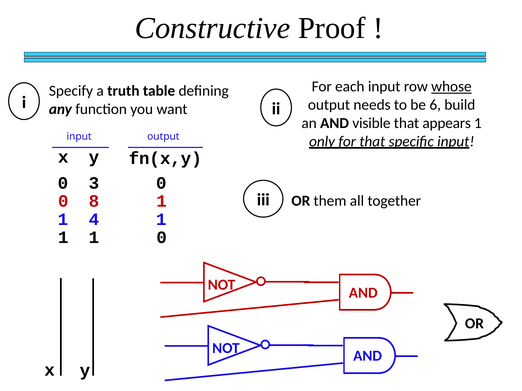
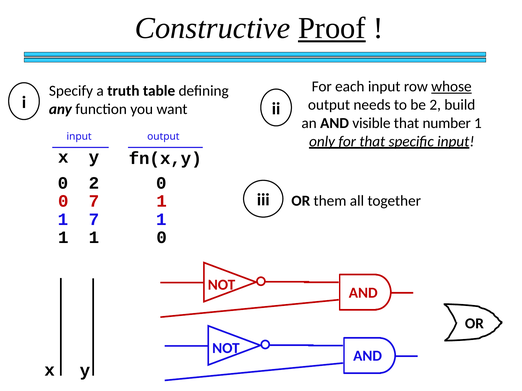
Proof underline: none -> present
be 6: 6 -> 2
appears: appears -> number
0 3: 3 -> 2
0 8: 8 -> 7
1 4: 4 -> 7
